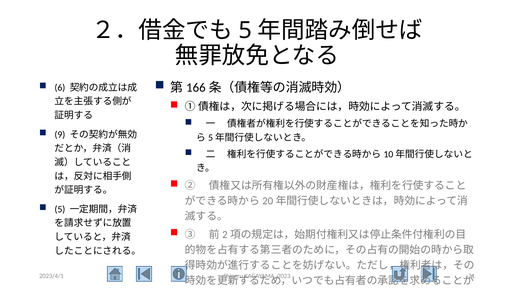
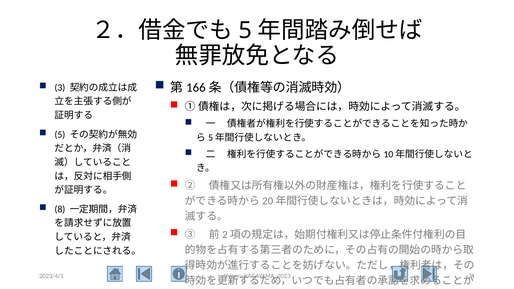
6: 6 -> 3
9 at (60, 135): 9 -> 5
5 at (60, 209): 5 -> 8
